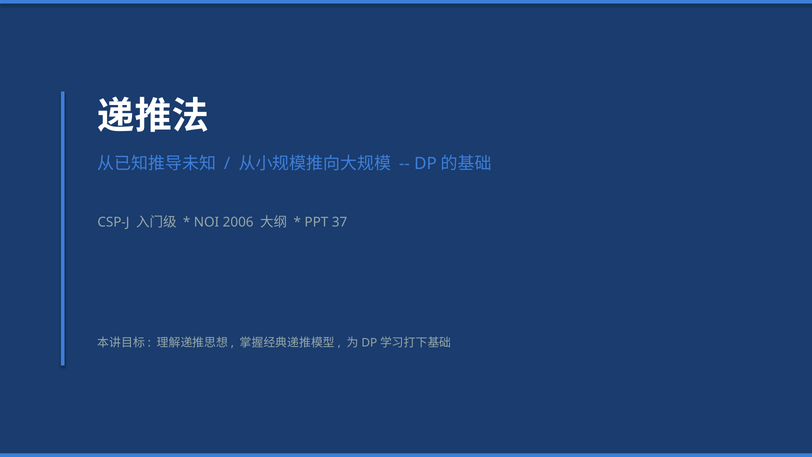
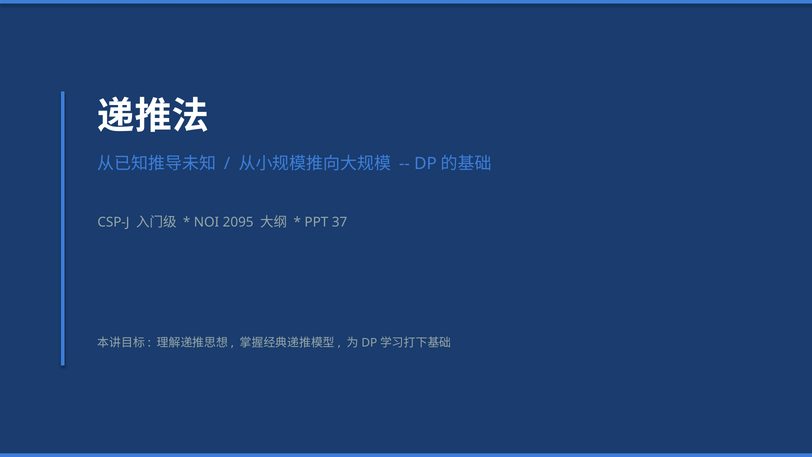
2006: 2006 -> 2095
